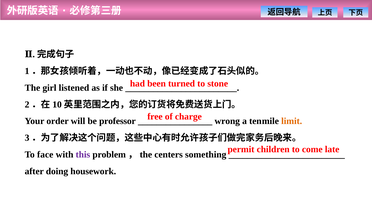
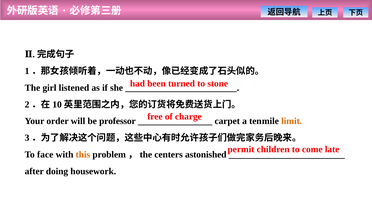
wrong: wrong -> carpet
this colour: purple -> orange
something: something -> astonished
